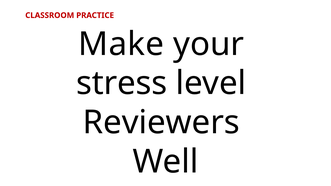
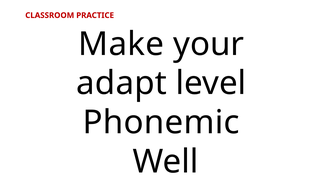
stress: stress -> adapt
Reviewers: Reviewers -> Phonemic
